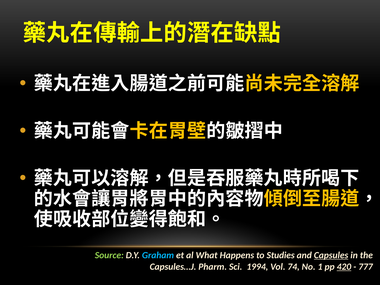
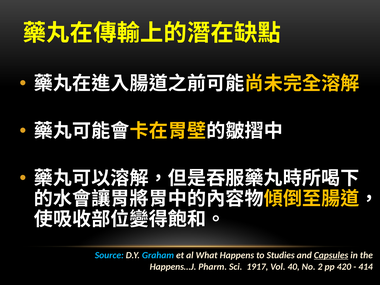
Source colour: light green -> light blue
Capsules…J: Capsules…J -> Happens…J
1994: 1994 -> 1917
74: 74 -> 40
1: 1 -> 2
420 underline: present -> none
777: 777 -> 414
